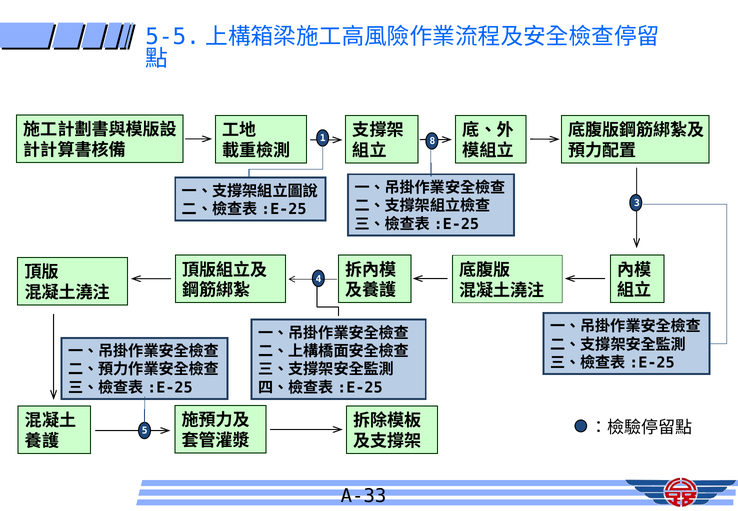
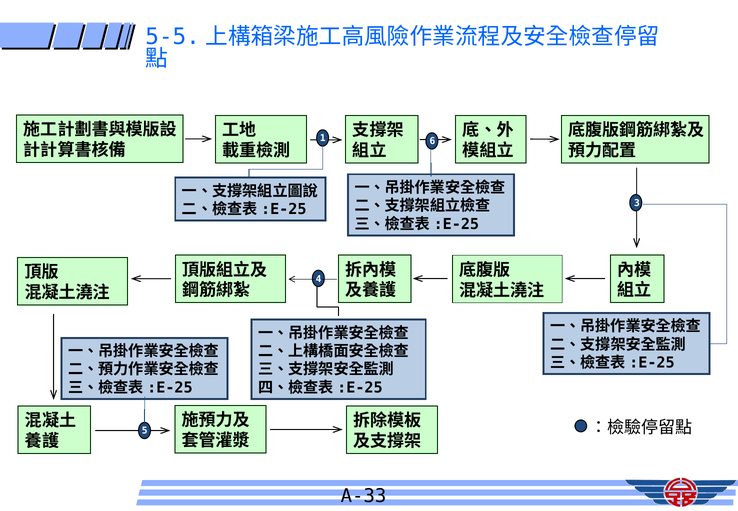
8: 8 -> 6
